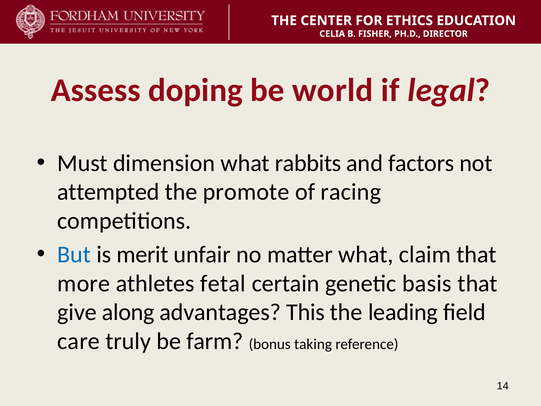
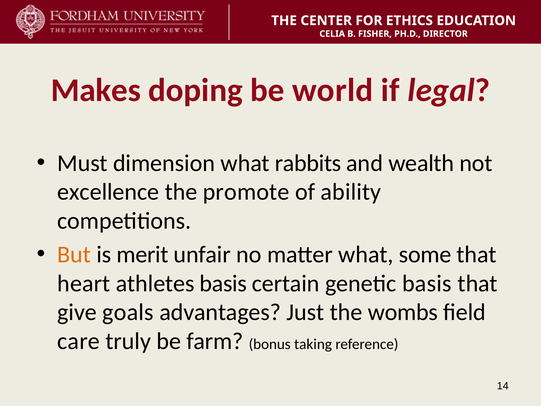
Assess: Assess -> Makes
factors: factors -> wealth
attempted: attempted -> excellence
racing: racing -> ability
But colour: blue -> orange
claim: claim -> some
more: more -> heart
athletes fetal: fetal -> basis
along: along -> goals
This: This -> Just
leading: leading -> wombs
